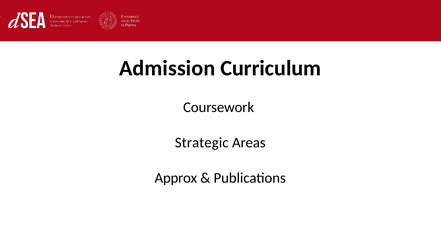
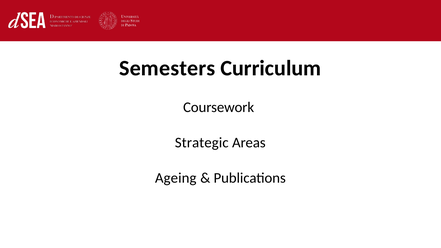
Admission: Admission -> Semesters
Approx: Approx -> Ageing
